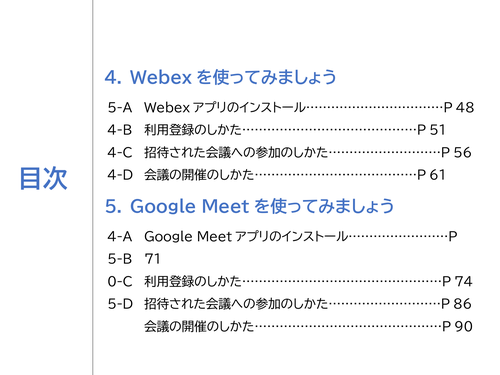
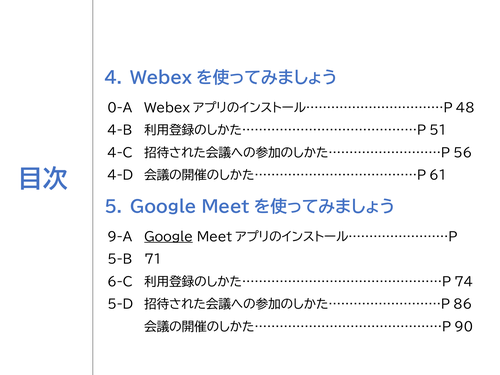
5-A: 5-A -> 0-A
4-A: 4-A -> 9-A
Google underline: none -> present
0-C: 0-C -> 6-C
